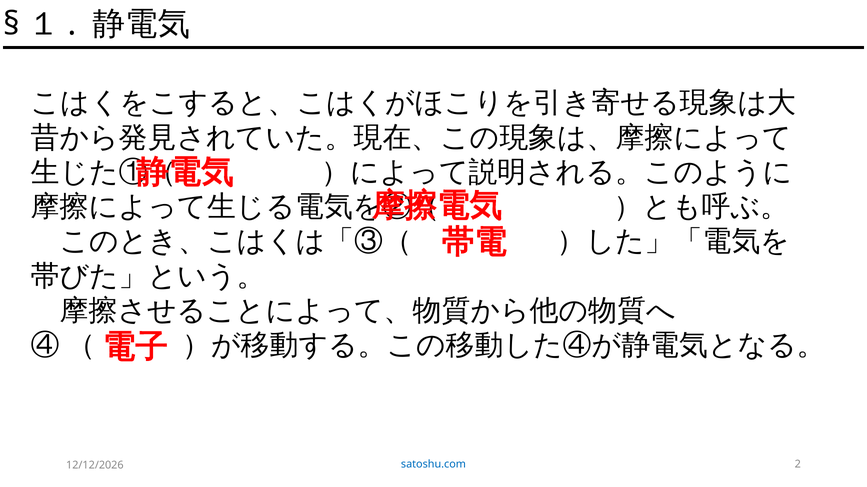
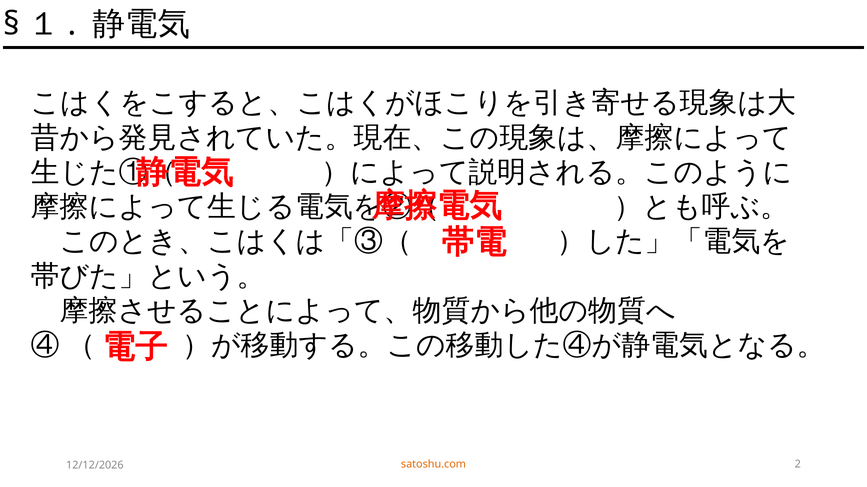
satoshu.com colour: blue -> orange
